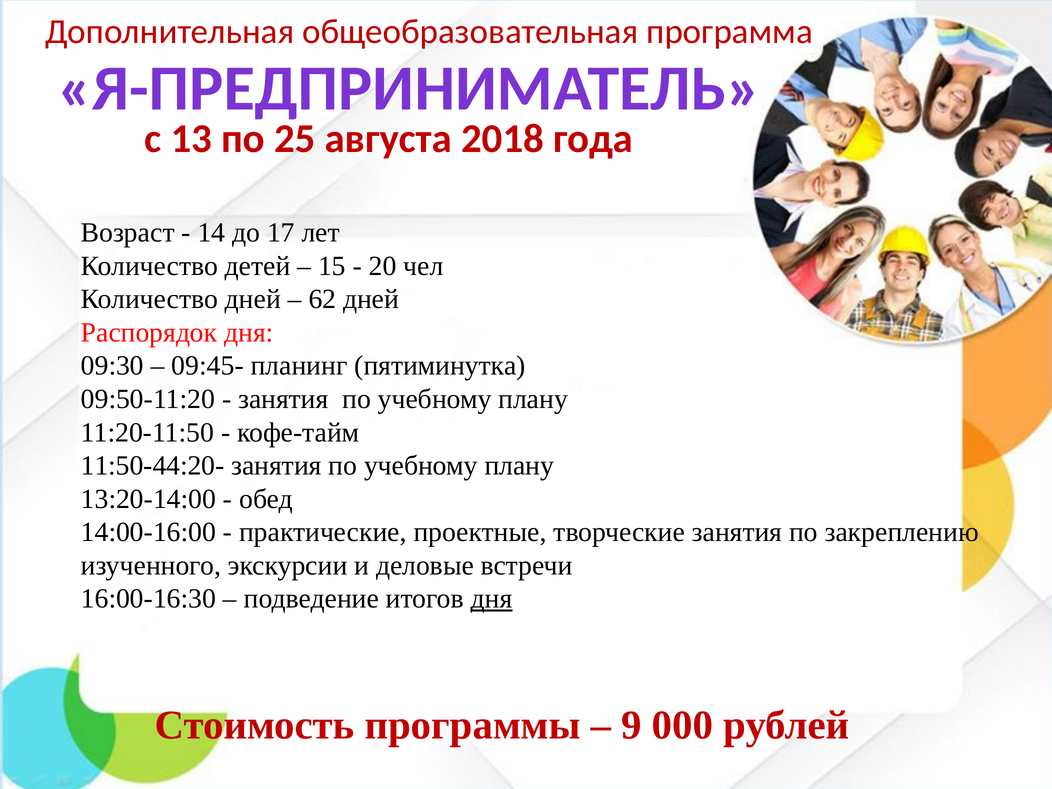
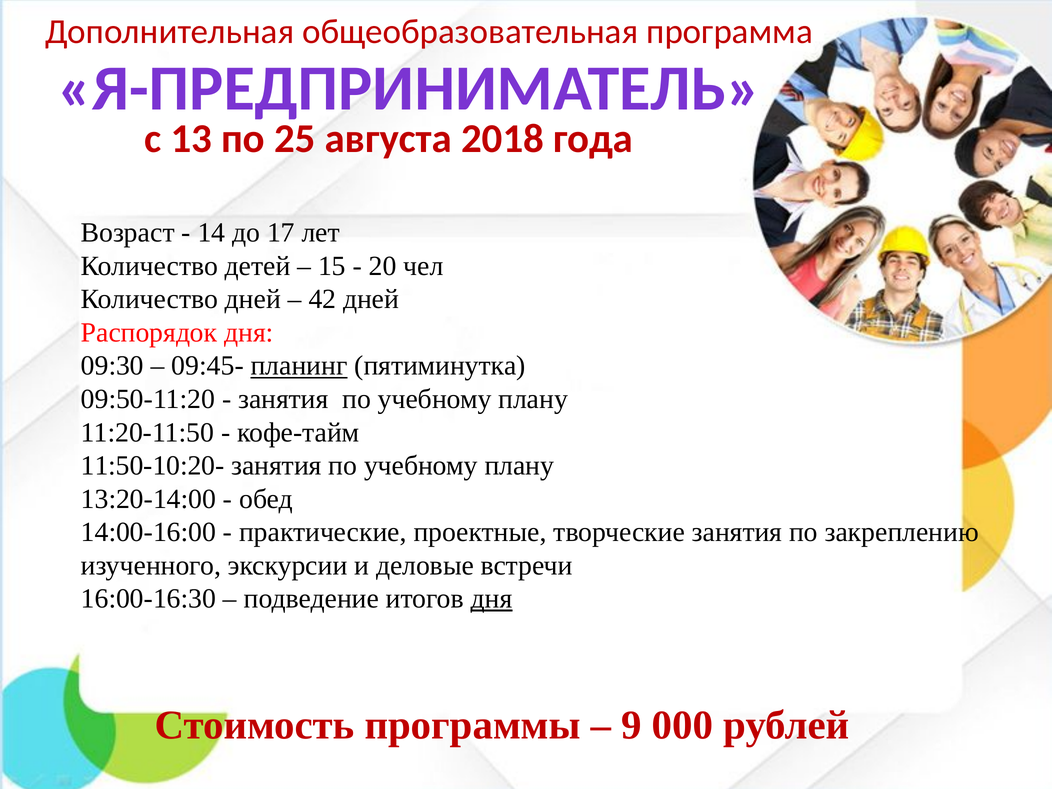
62: 62 -> 42
планинг underline: none -> present
11:50-44:20-: 11:50-44:20- -> 11:50-10:20-
